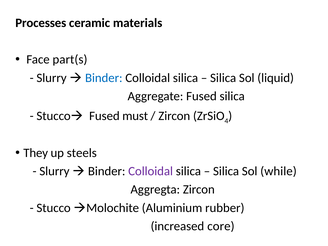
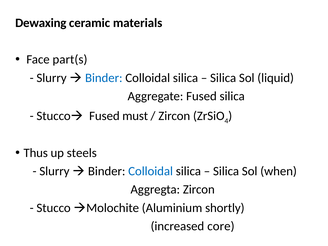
Processes: Processes -> Dewaxing
They: They -> Thus
Colloidal at (151, 171) colour: purple -> blue
while: while -> when
rubber: rubber -> shortly
